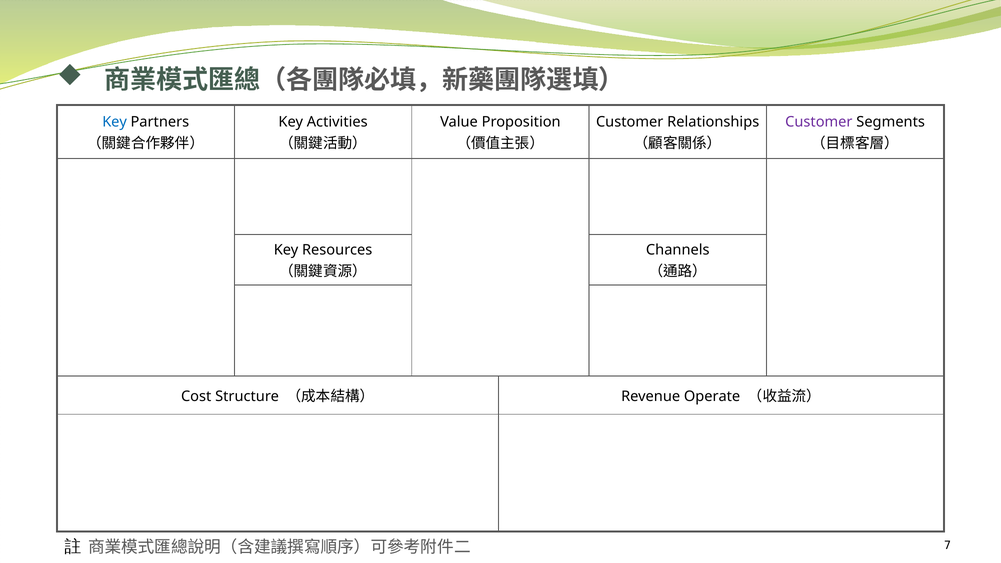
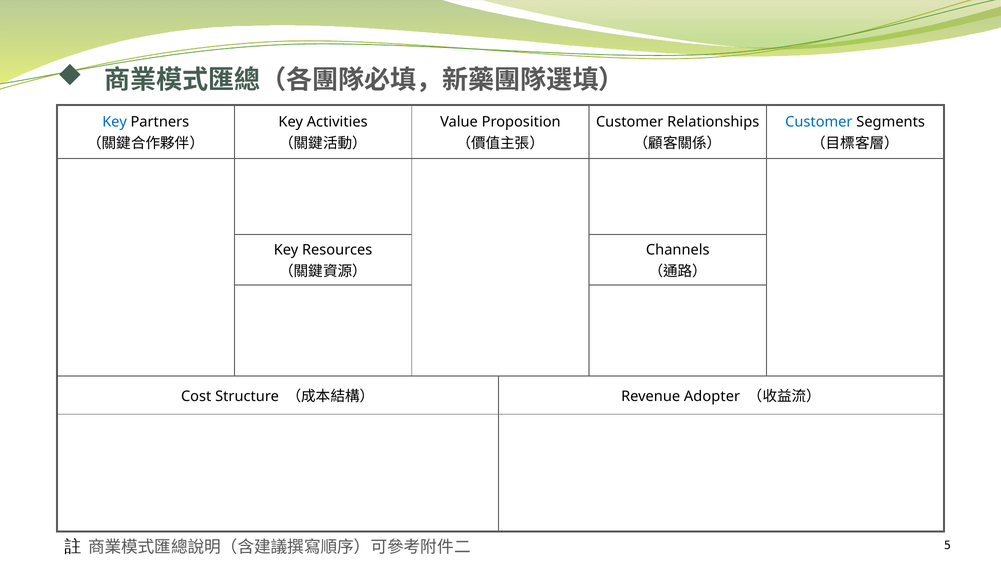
Customer at (819, 122) colour: purple -> blue
Operate: Operate -> Adopter
7: 7 -> 5
